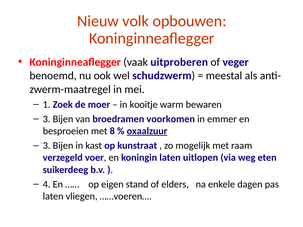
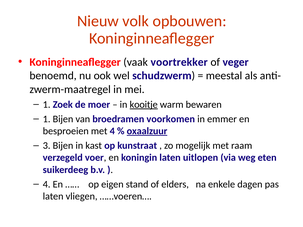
uitproberen: uitproberen -> voortrekker
kooitje underline: none -> present
3 at (47, 119): 3 -> 1
met 8: 8 -> 4
